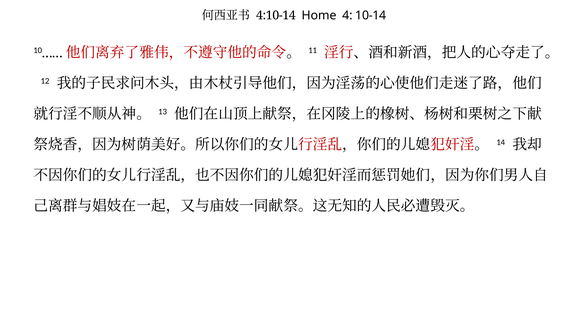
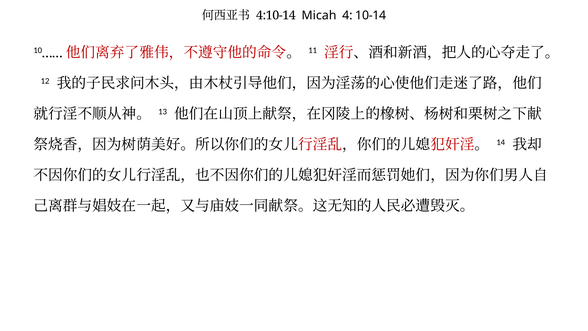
Home: Home -> Micah
